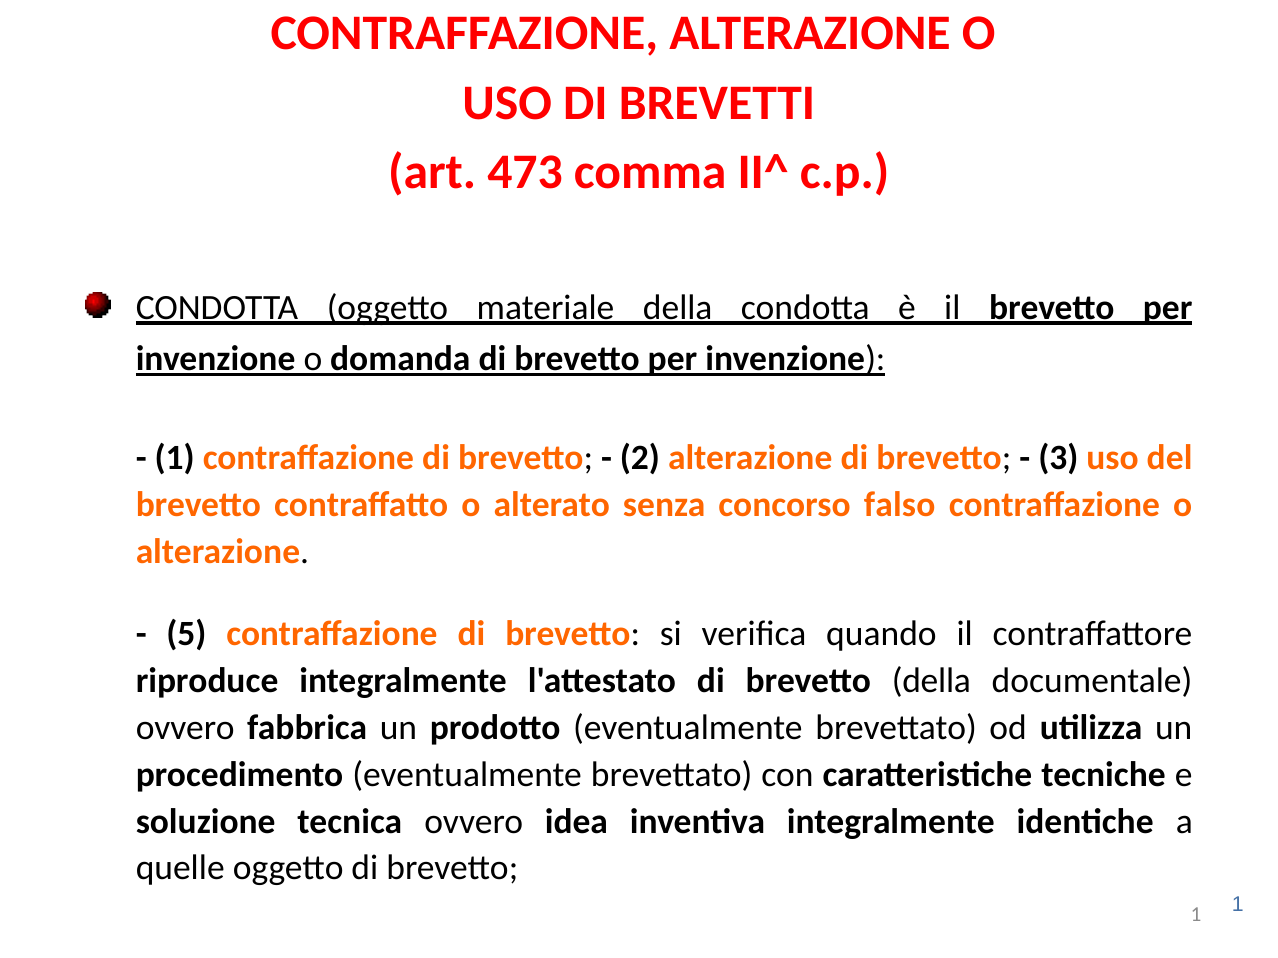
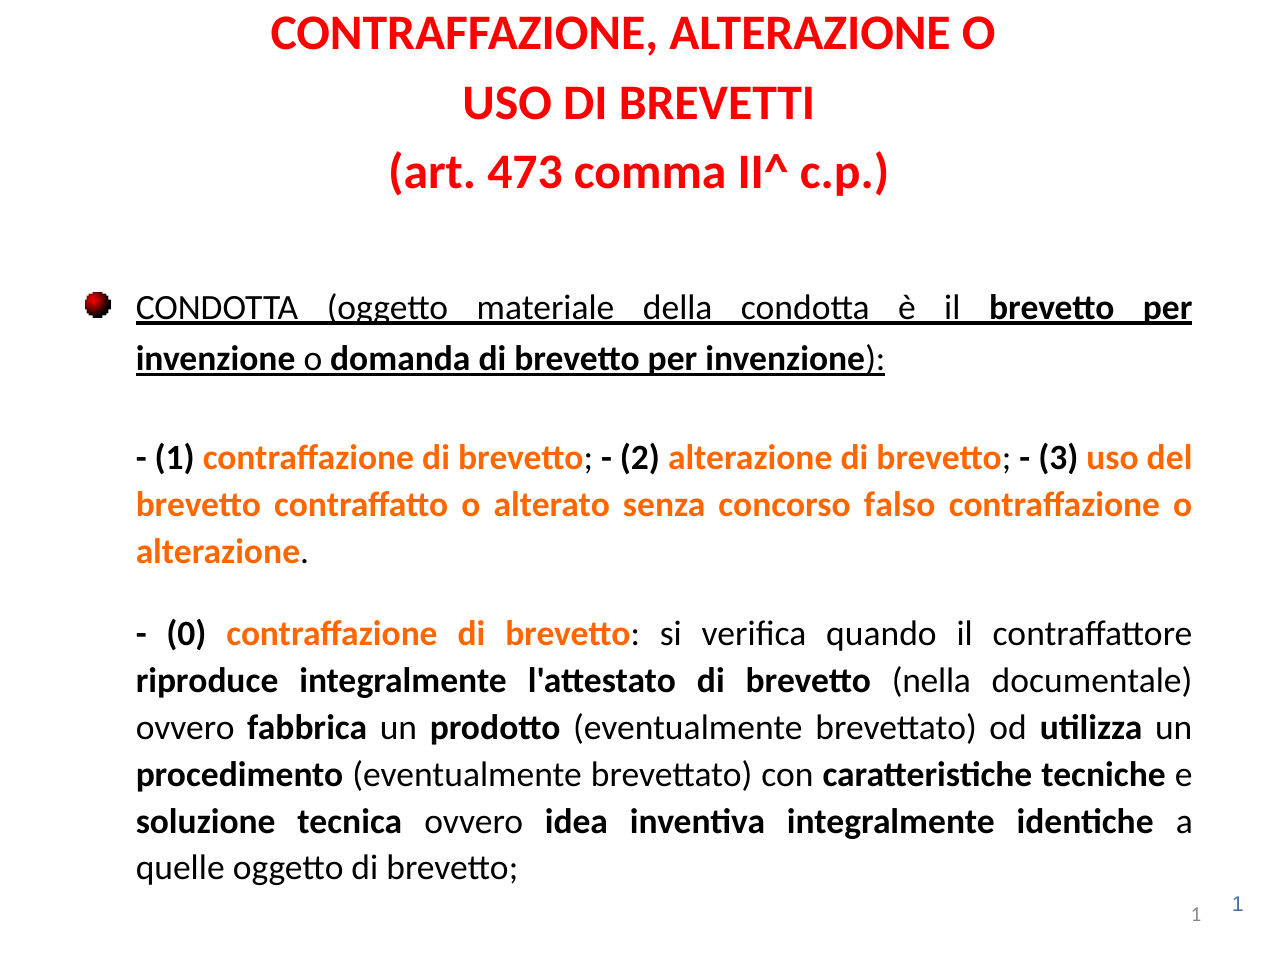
5: 5 -> 0
brevetto della: della -> nella
